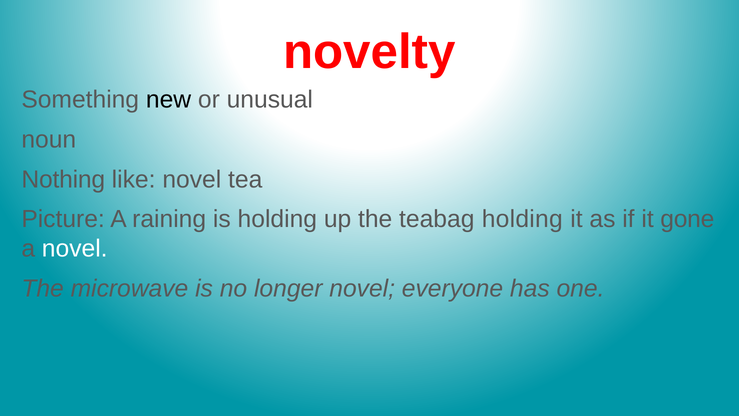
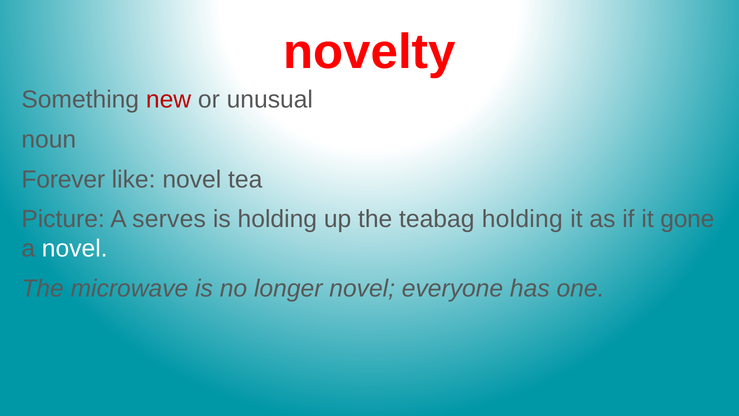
new colour: black -> red
Nothing: Nothing -> Forever
raining: raining -> serves
